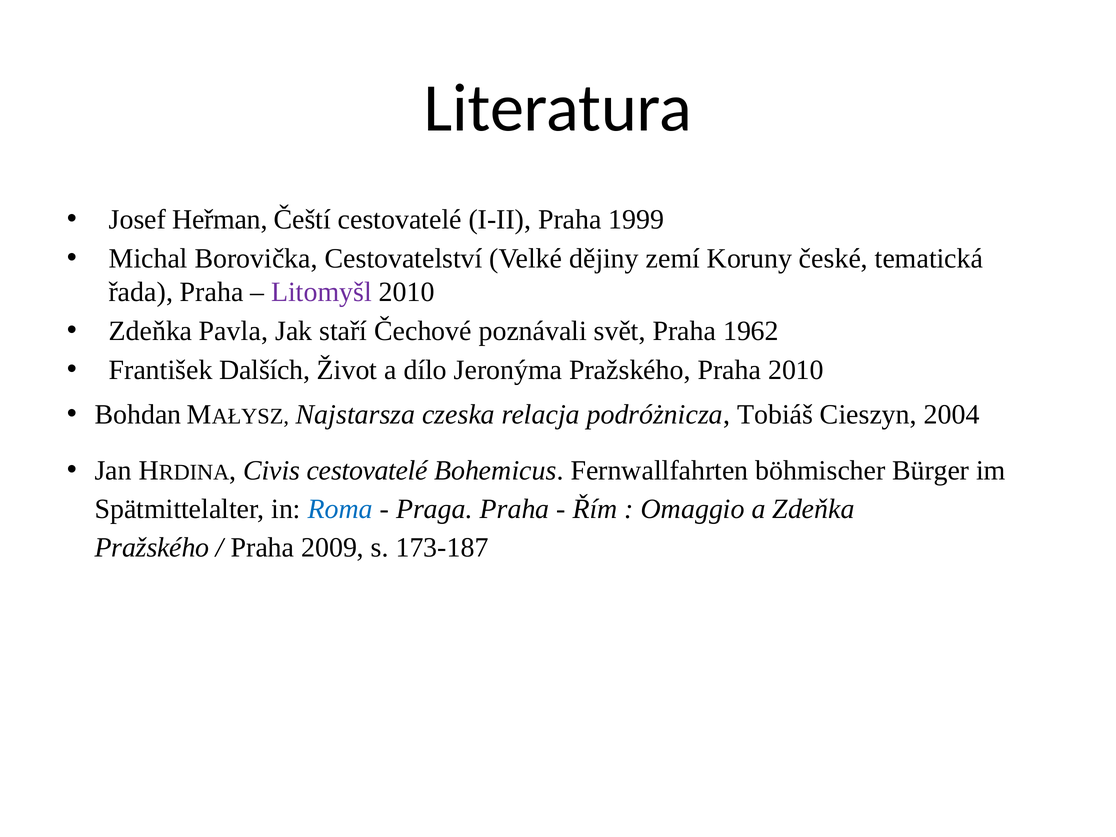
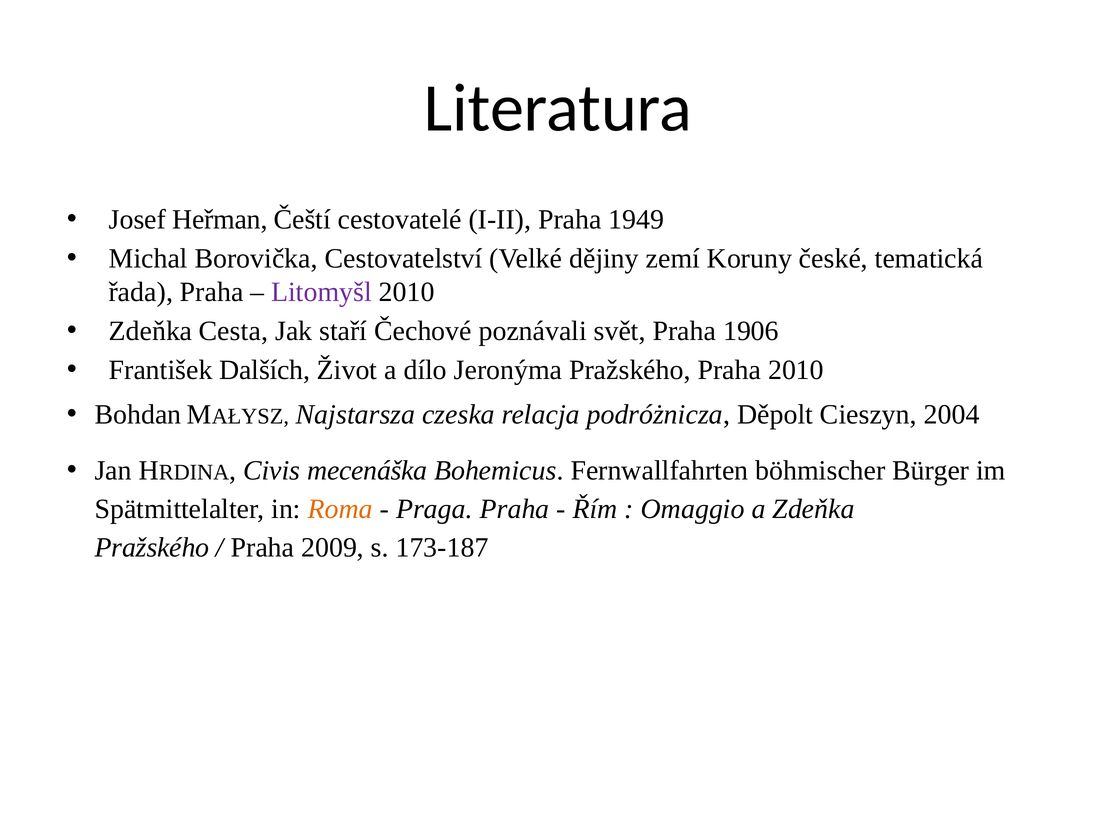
1999: 1999 -> 1949
Pavla: Pavla -> Cesta
1962: 1962 -> 1906
Tobiáš: Tobiáš -> Děpolt
Civis cestovatelé: cestovatelé -> mecenáška
Roma colour: blue -> orange
